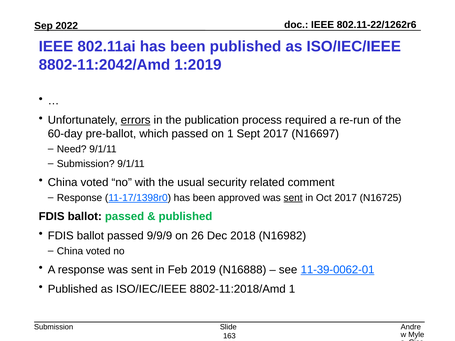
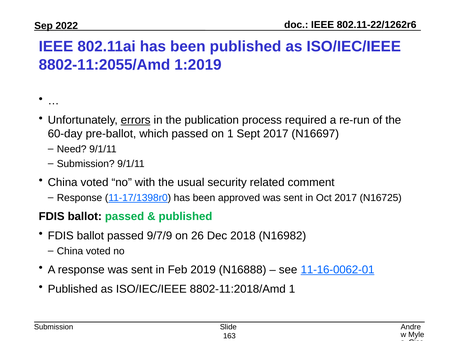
8802-11:2042/Amd: 8802-11:2042/Amd -> 8802-11:2055/Amd
sent at (293, 198) underline: present -> none
9/9/9: 9/9/9 -> 9/7/9
11-39-0062-01: 11-39-0062-01 -> 11-16-0062-01
